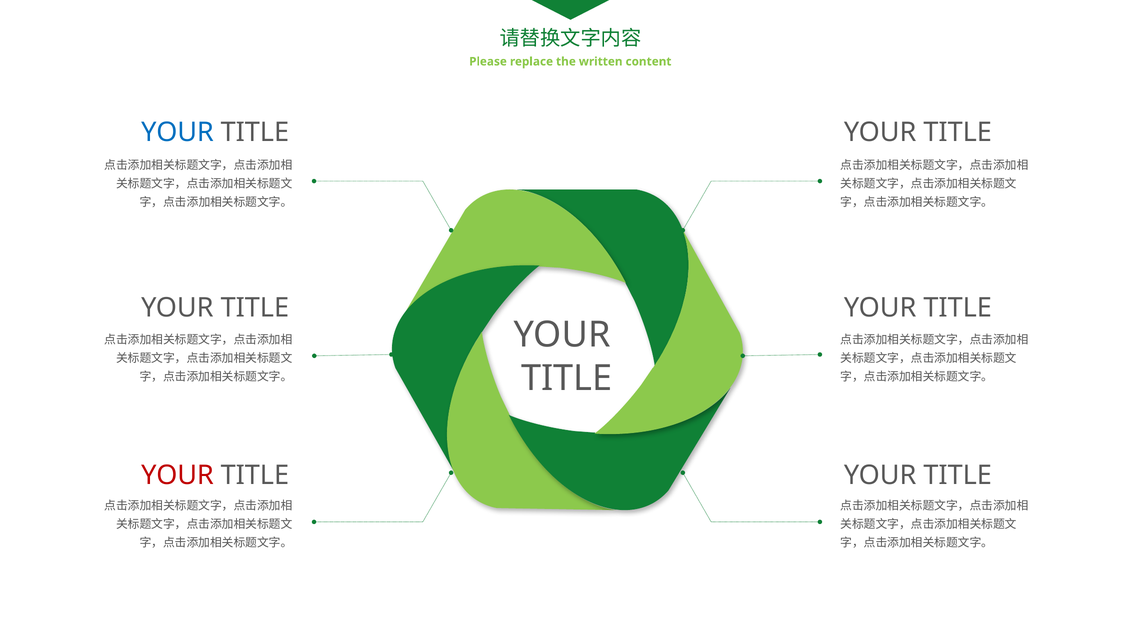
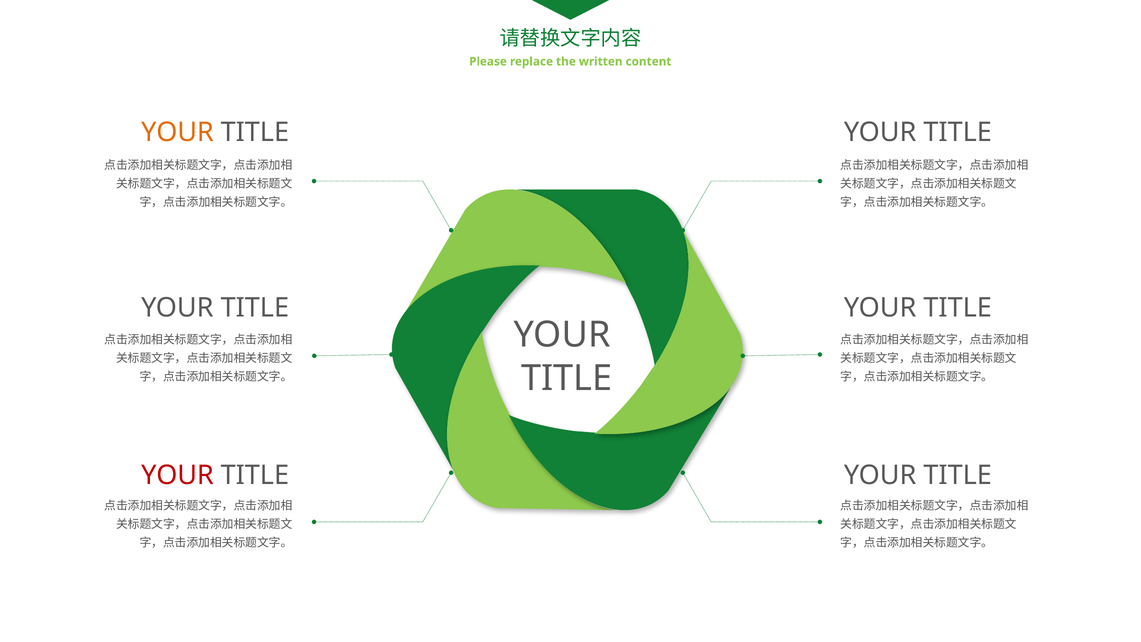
YOUR at (177, 132) colour: blue -> orange
